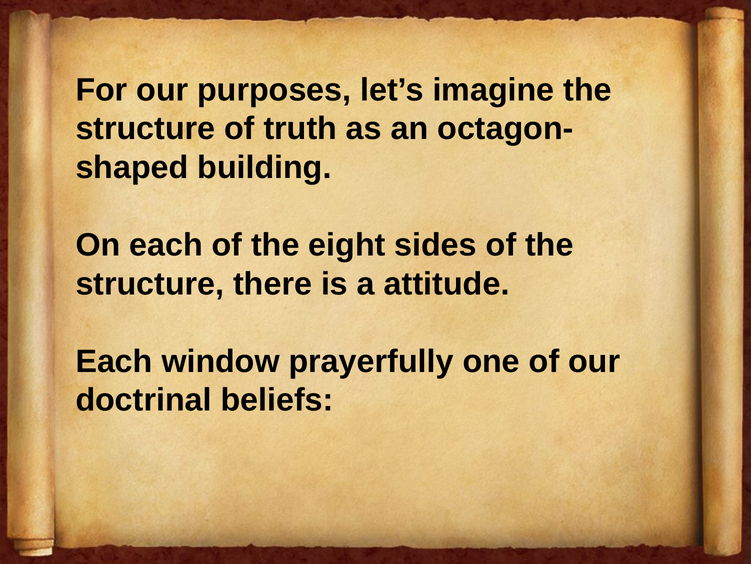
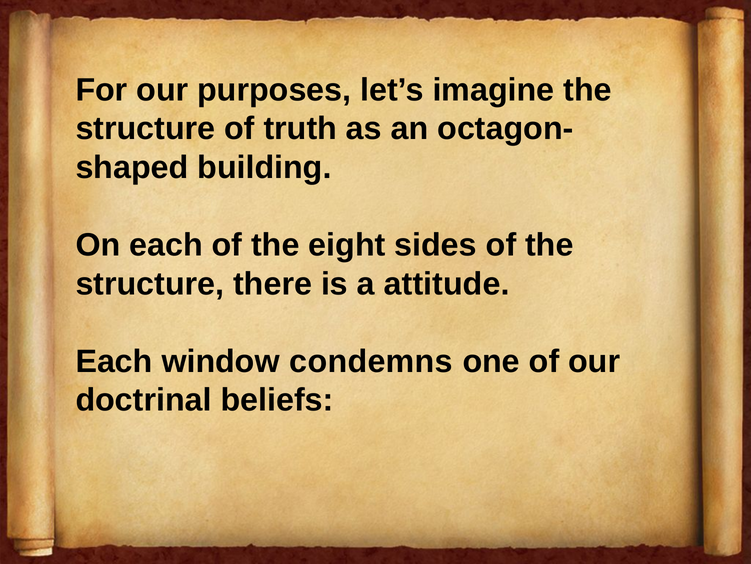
prayerfully: prayerfully -> condemns
